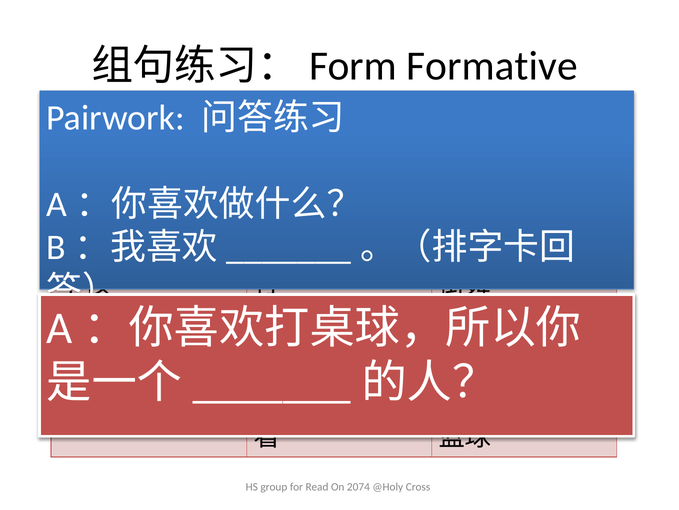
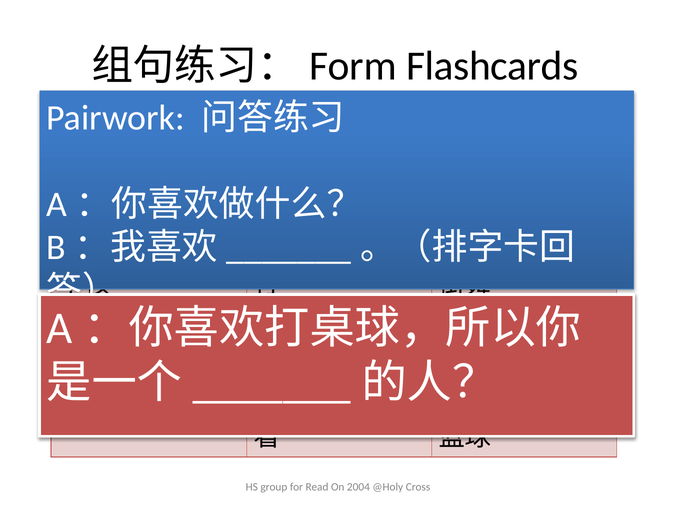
Formative: Formative -> Flashcards
2074: 2074 -> 2004
